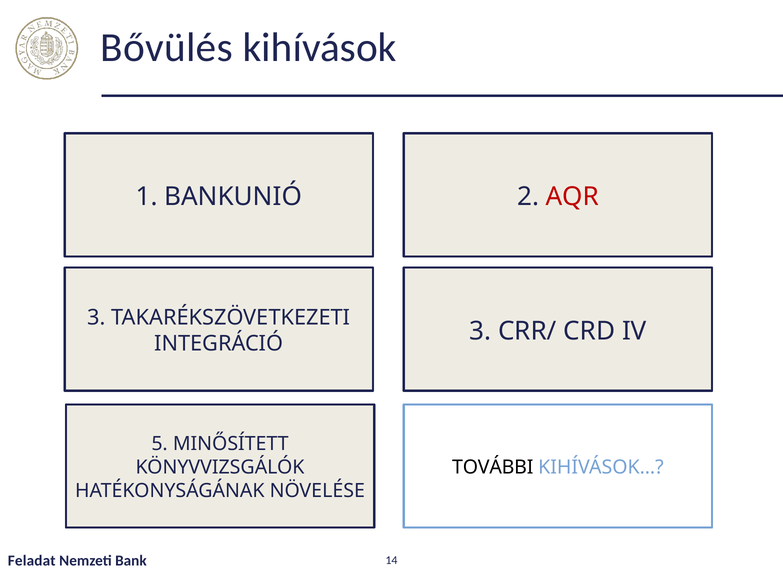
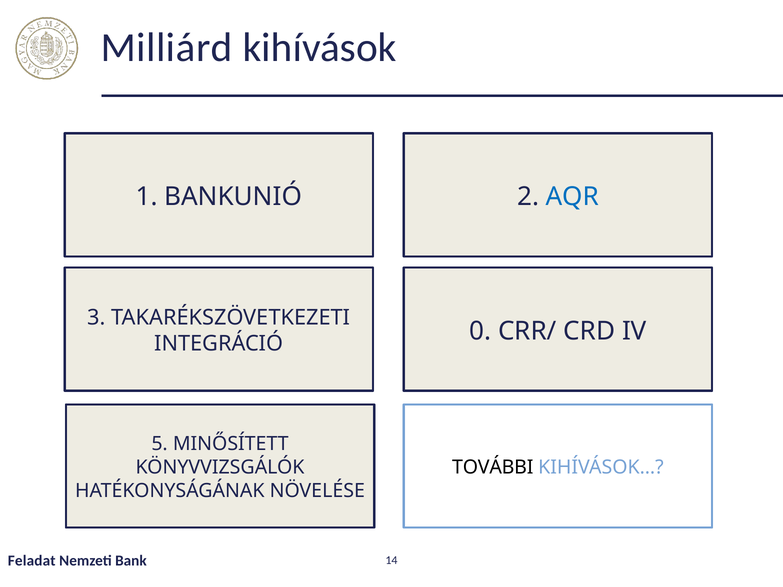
Bővülés: Bővülés -> Milliárd
AQR colour: red -> blue
INTEGRÁCIÓ 3: 3 -> 0
